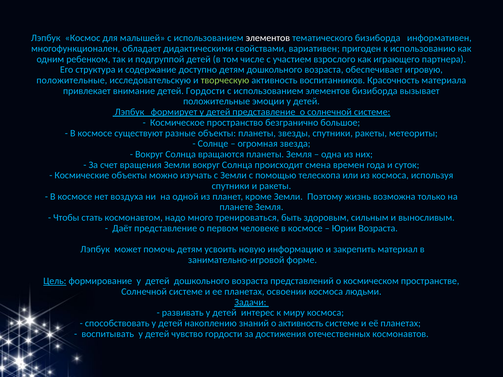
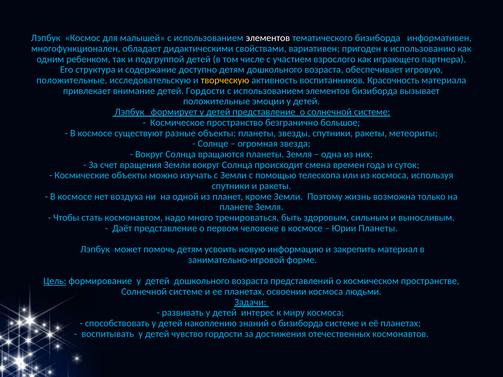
творческую colour: light green -> yellow
Юрии Возраста: Возраста -> Планеты
о активность: активность -> бизиборда
